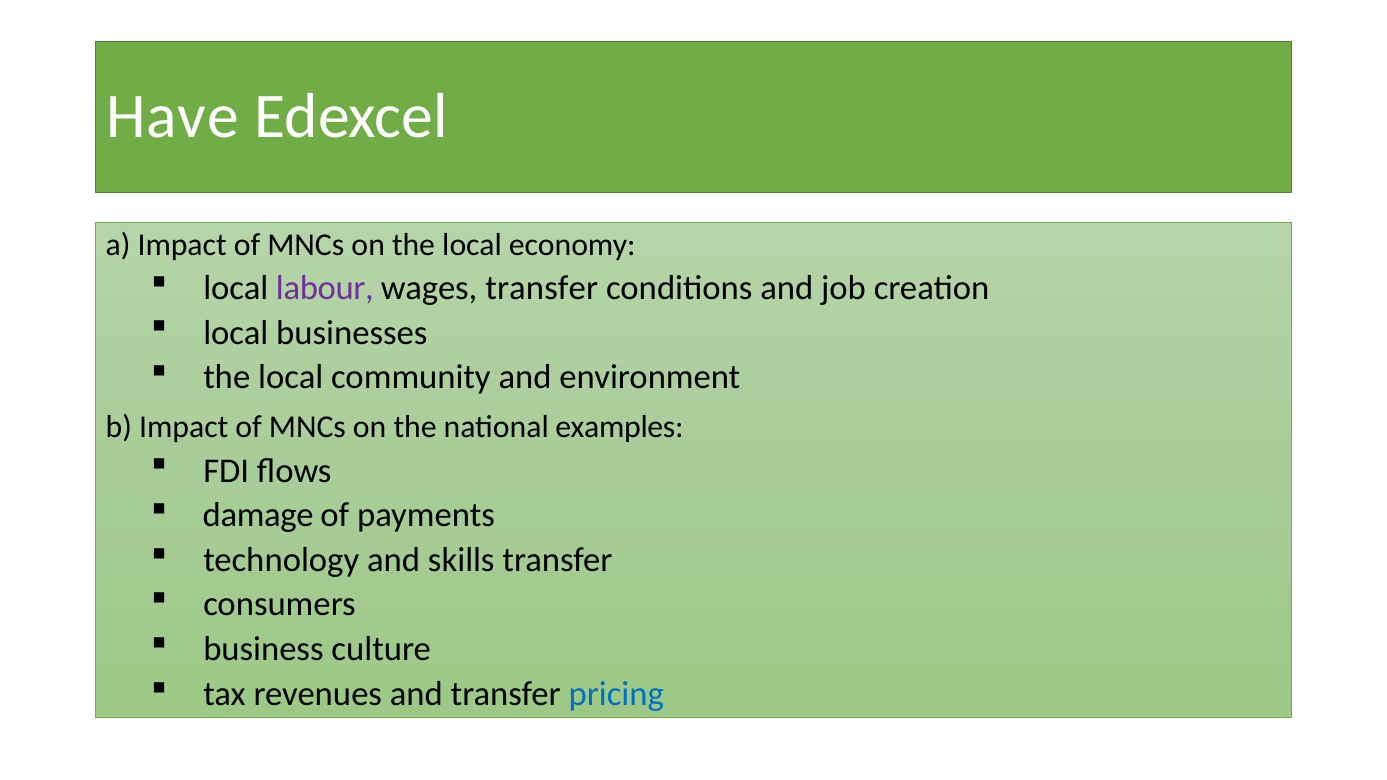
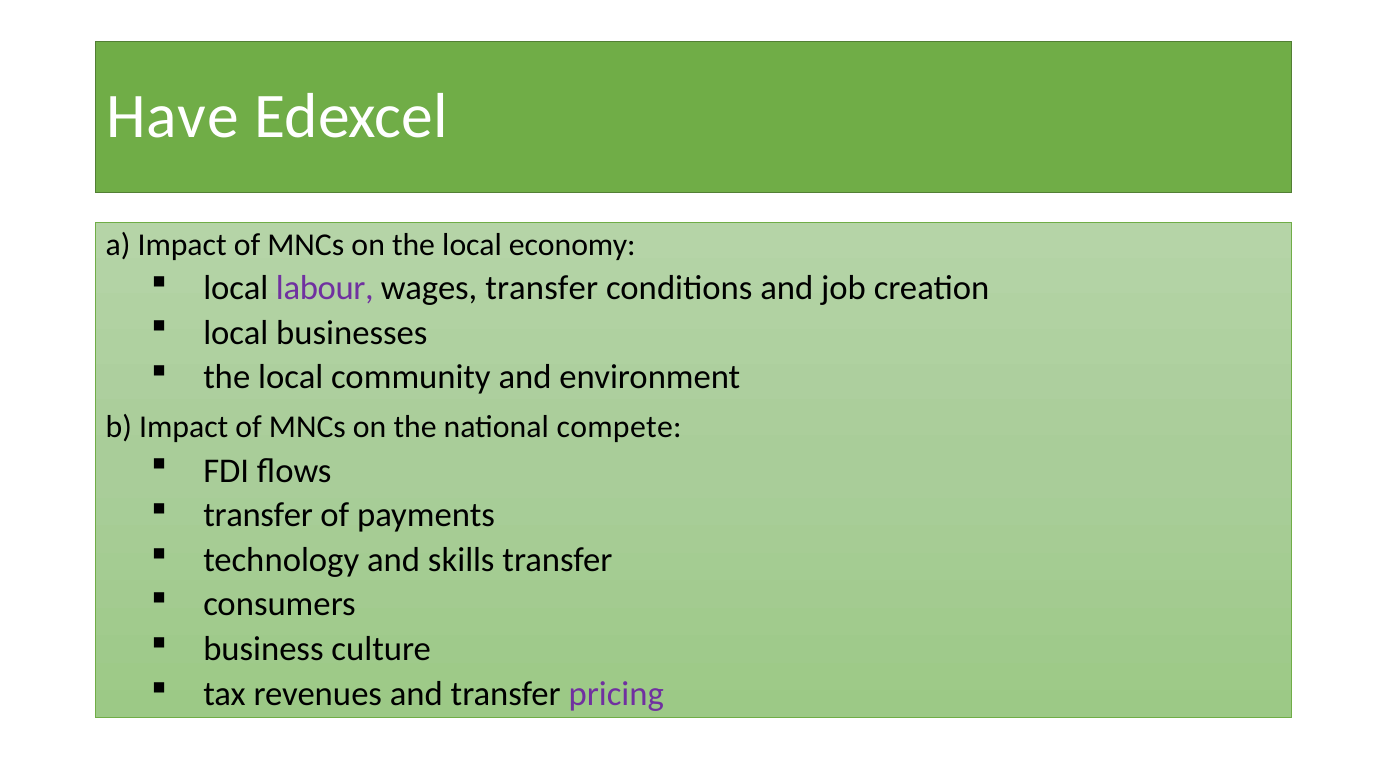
examples: examples -> compete
damage at (258, 515): damage -> transfer
pricing colour: blue -> purple
